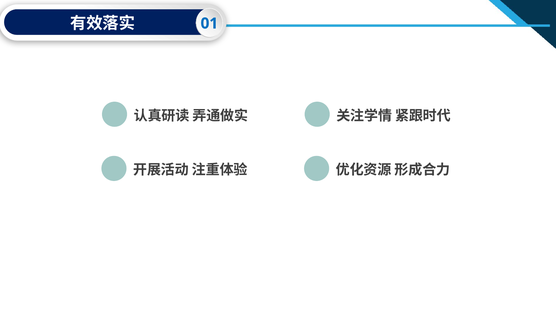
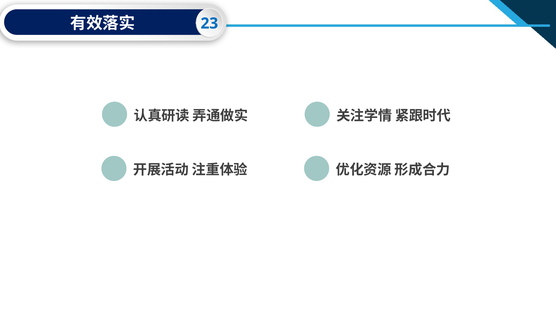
01: 01 -> 23
